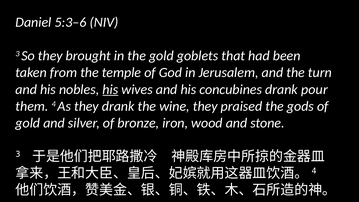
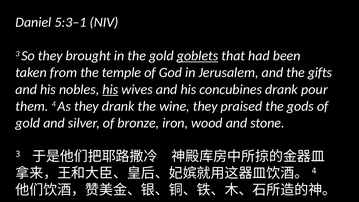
5:3–6: 5:3–6 -> 5:3–1
goblets underline: none -> present
turn: turn -> gifts
